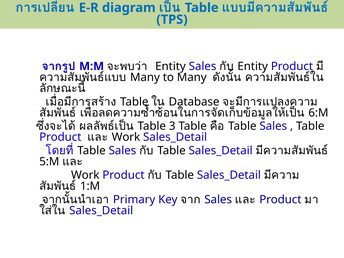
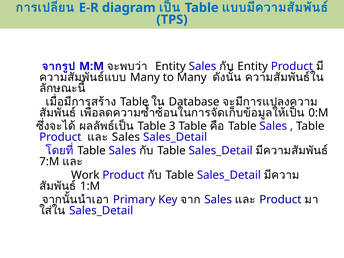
6:M: 6:M -> 0:M
Work at (126, 137): Work -> Sales
5:M: 5:M -> 7:M
